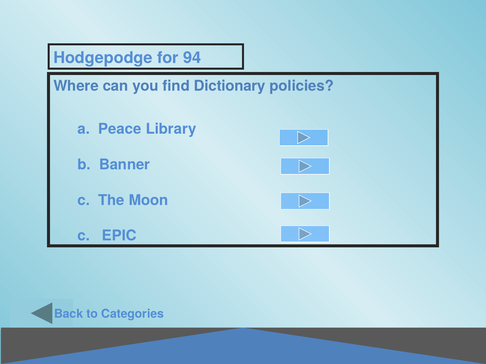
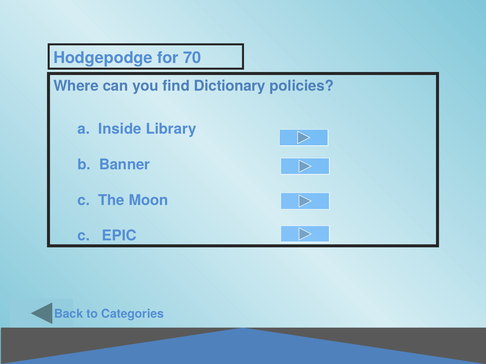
94: 94 -> 70
Peace: Peace -> Inside
